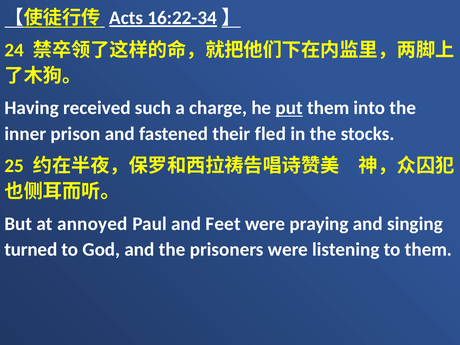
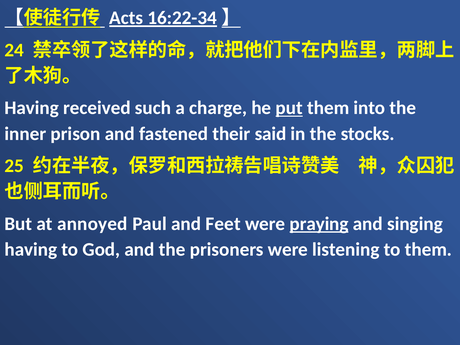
fled: fled -> said
praying underline: none -> present
turned at (31, 249): turned -> having
